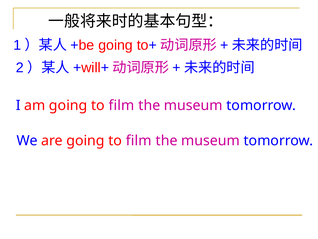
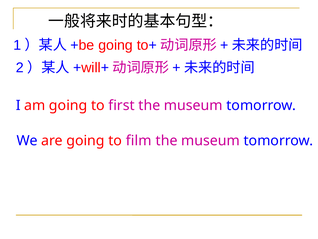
am going to film: film -> first
